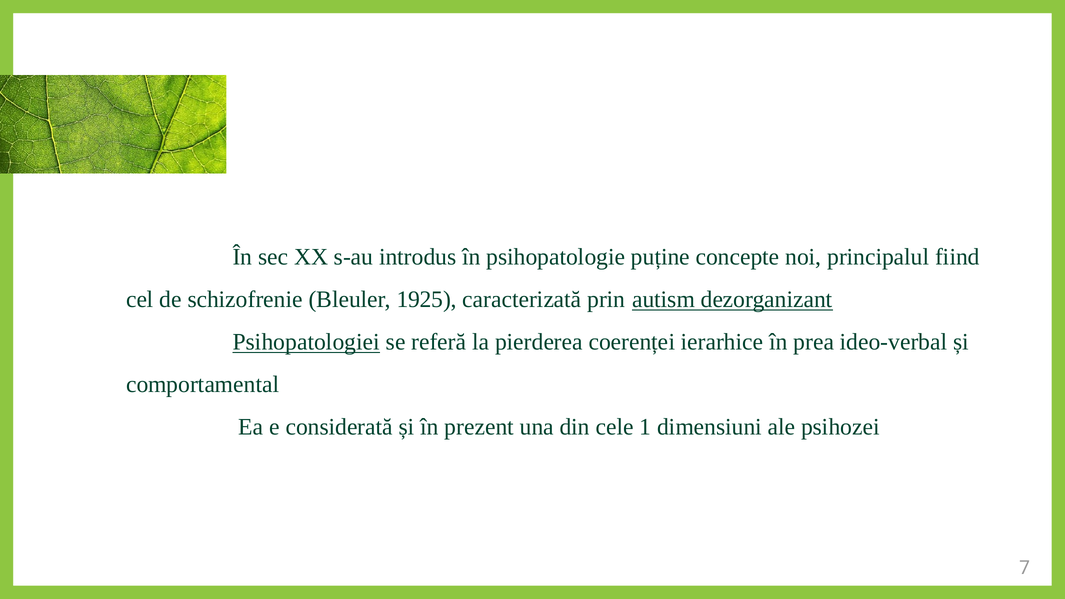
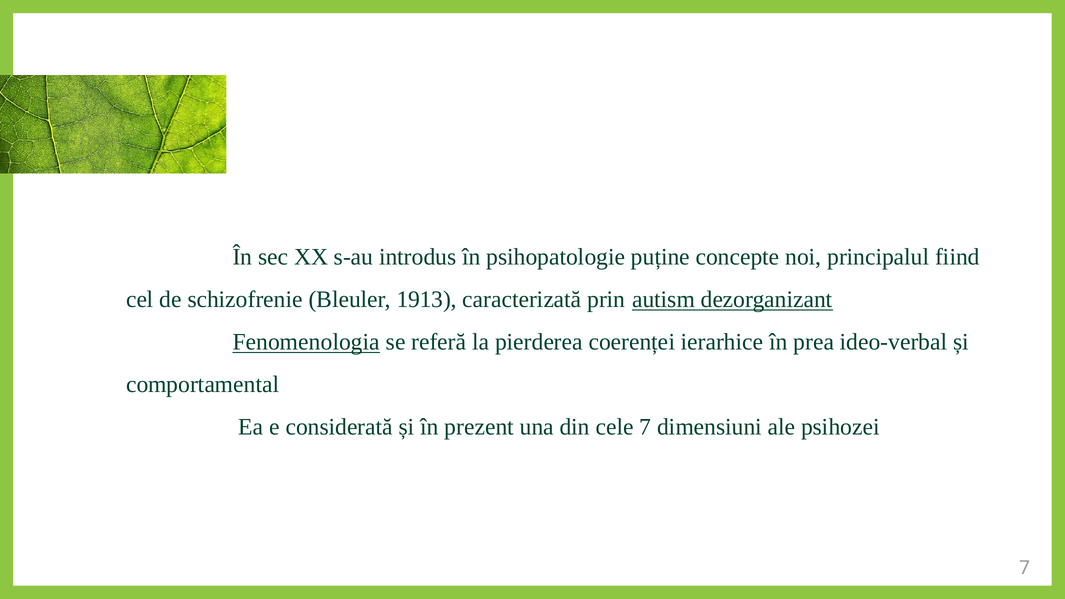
1925: 1925 -> 1913
Psihopatologiei: Psihopatologiei -> Fenomenologia
cele 1: 1 -> 7
